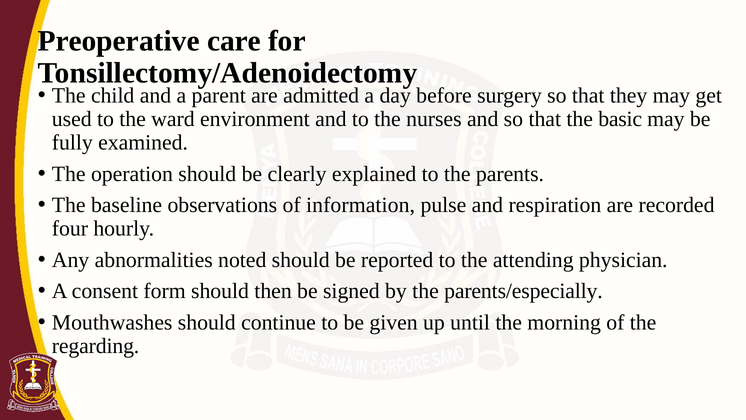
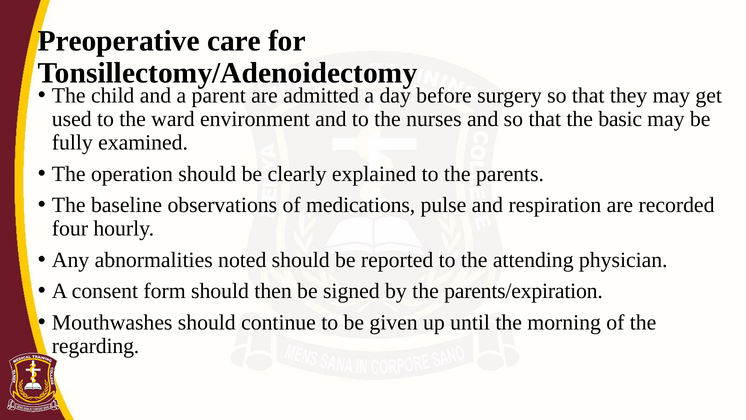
information: information -> medications
parents/especially: parents/especially -> parents/expiration
